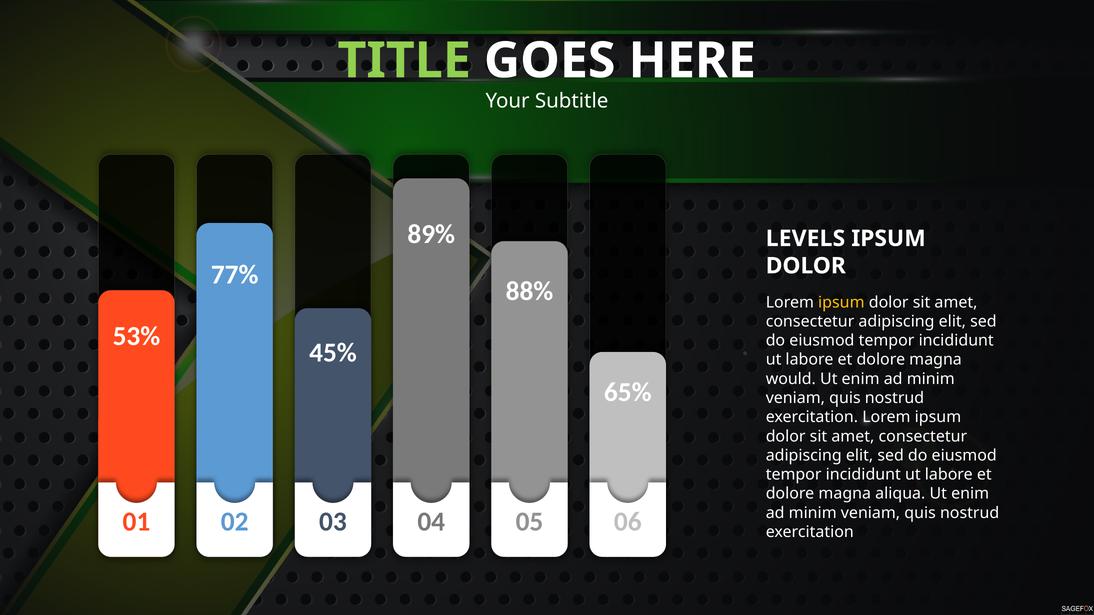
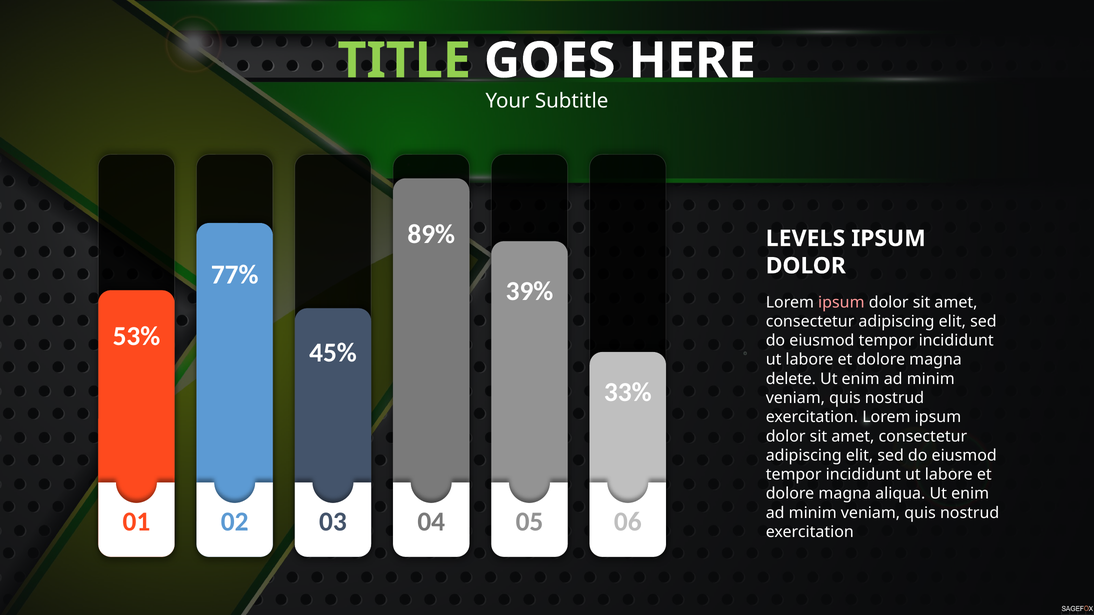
88%: 88% -> 39%
ipsum at (841, 302) colour: yellow -> pink
would: would -> delete
65%: 65% -> 33%
